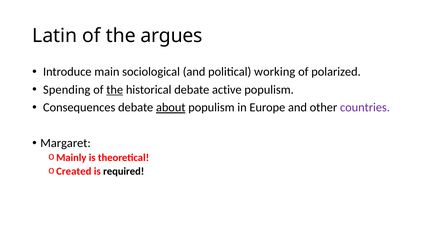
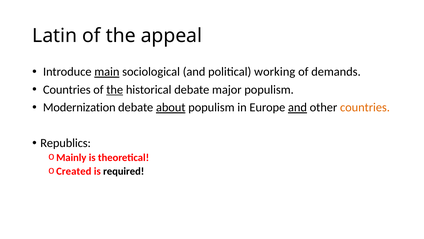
argues: argues -> appeal
main underline: none -> present
polarized: polarized -> demands
Spending at (67, 89): Spending -> Countries
active: active -> major
Consequences: Consequences -> Modernization
and at (297, 107) underline: none -> present
countries at (365, 107) colour: purple -> orange
Margaret: Margaret -> Republics
